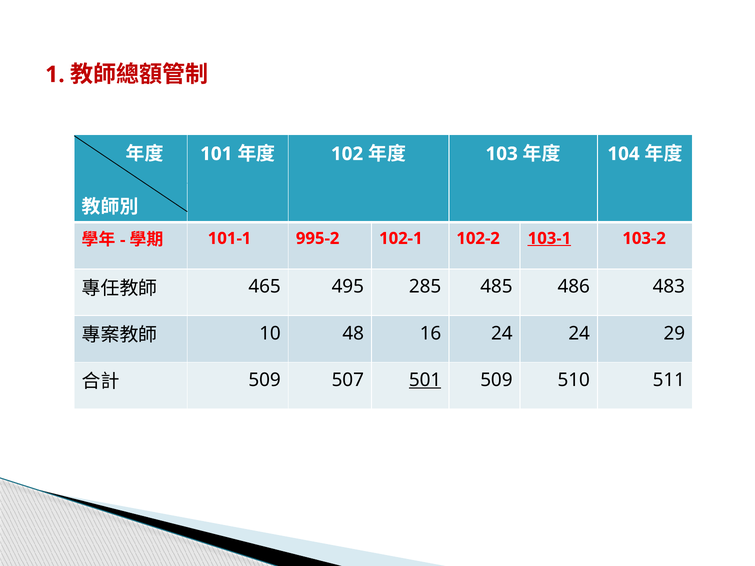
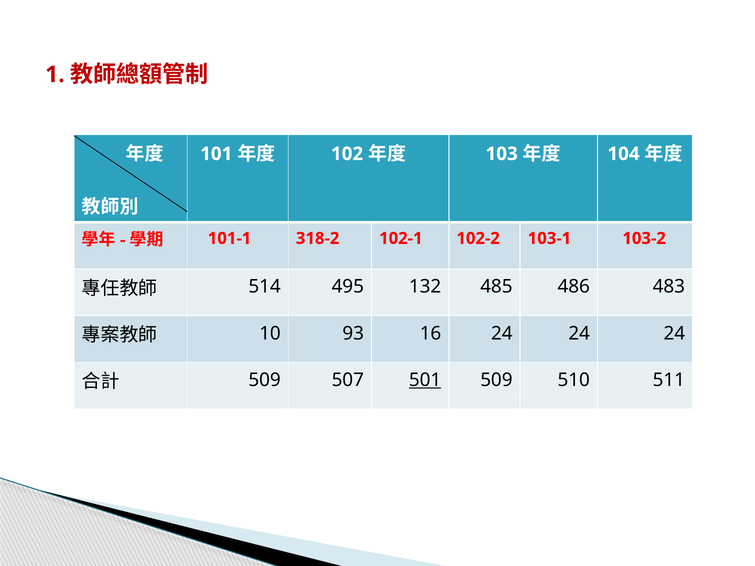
995-2: 995-2 -> 318-2
103-1 underline: present -> none
465: 465 -> 514
285: 285 -> 132
48: 48 -> 93
24 24 29: 29 -> 24
